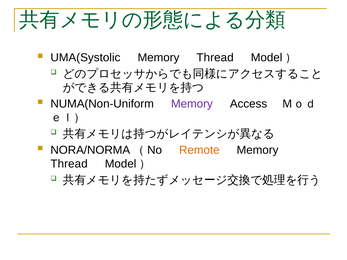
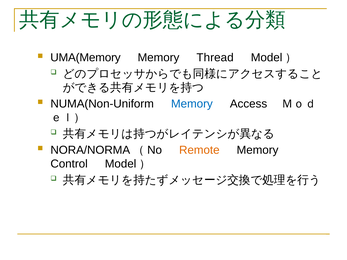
UMA(Systolic: UMA(Systolic -> UMA(Memory
Memory at (192, 104) colour: purple -> blue
Thread at (69, 164): Thread -> Control
